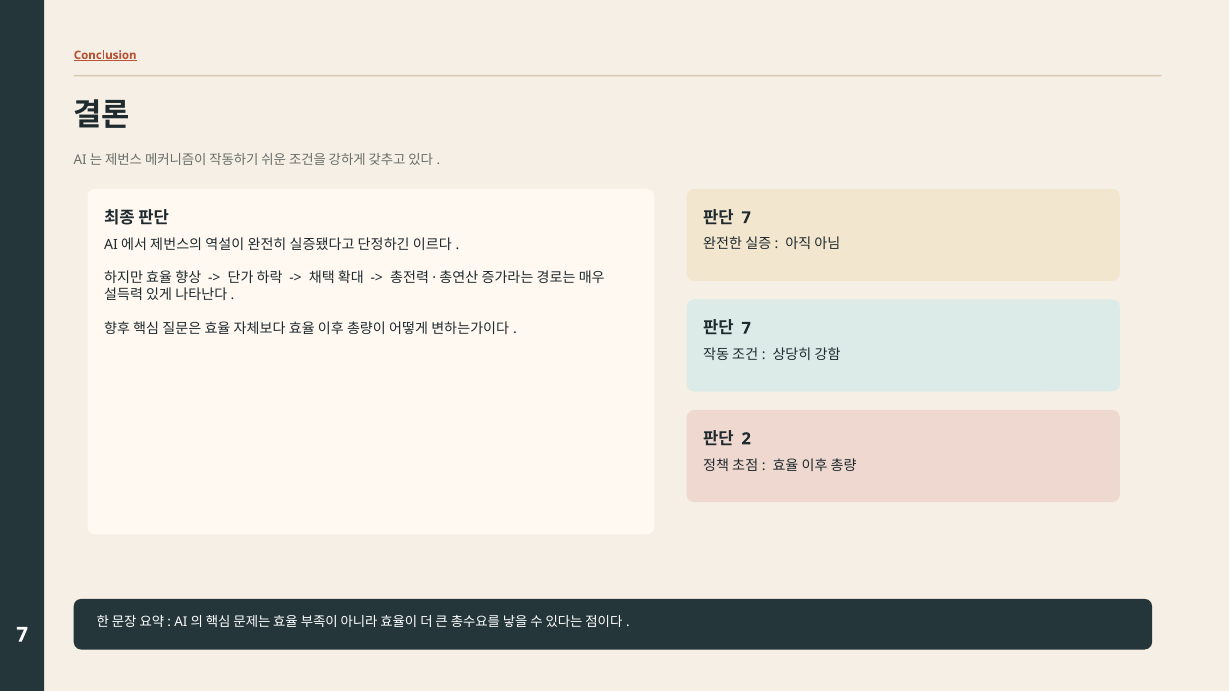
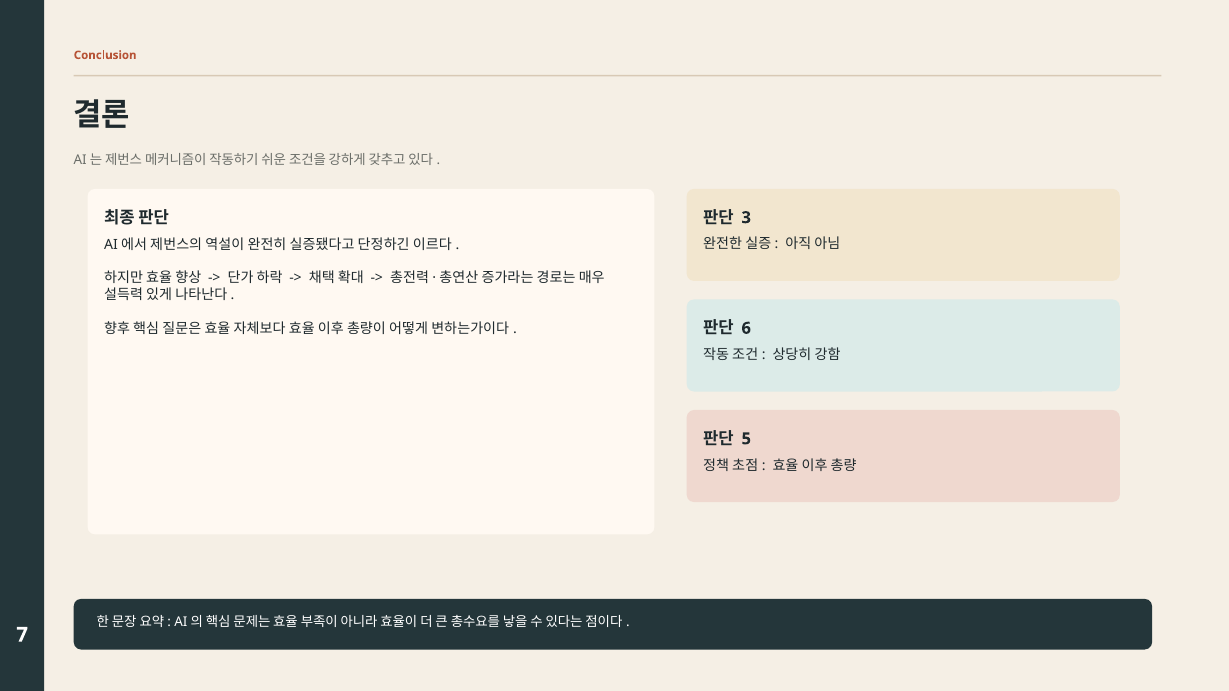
Conclusion underline: present -> none
7 at (746, 218): 7 -> 3
7 at (746, 328): 7 -> 6
2: 2 -> 5
